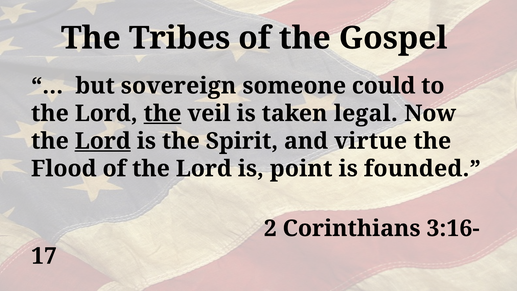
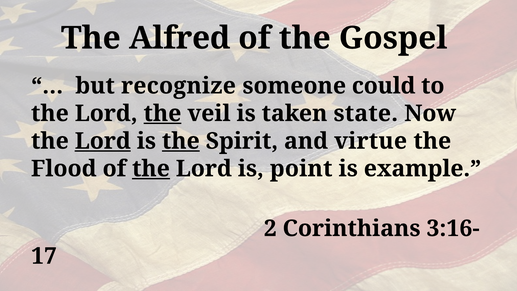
Tribes: Tribes -> Alfred
sovereign: sovereign -> recognize
legal: legal -> state
the at (181, 141) underline: none -> present
the at (151, 169) underline: none -> present
founded: founded -> example
